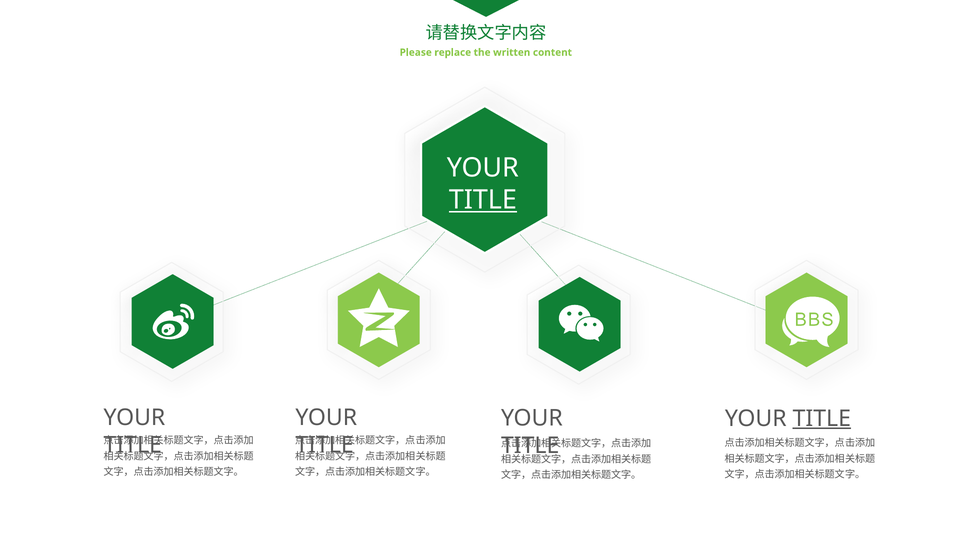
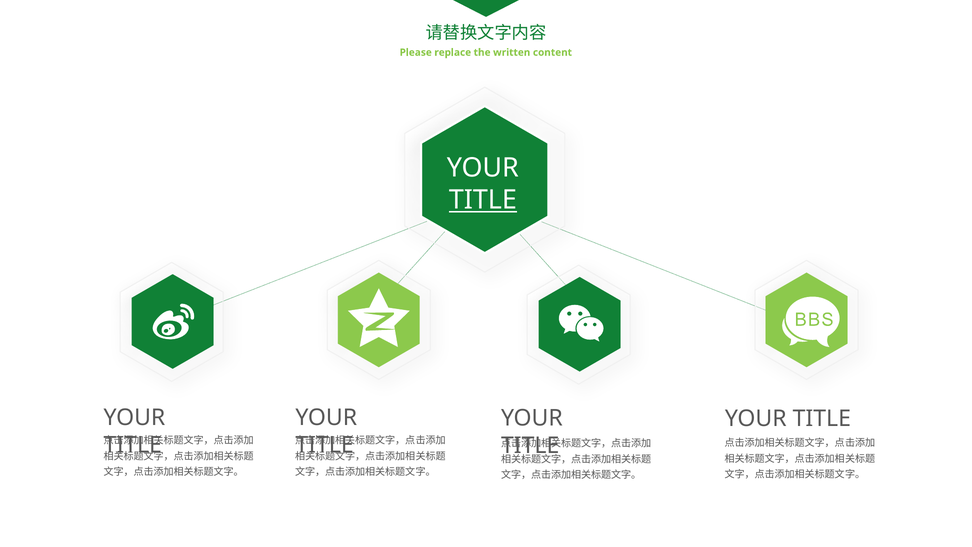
TITLE at (822, 418) underline: present -> none
